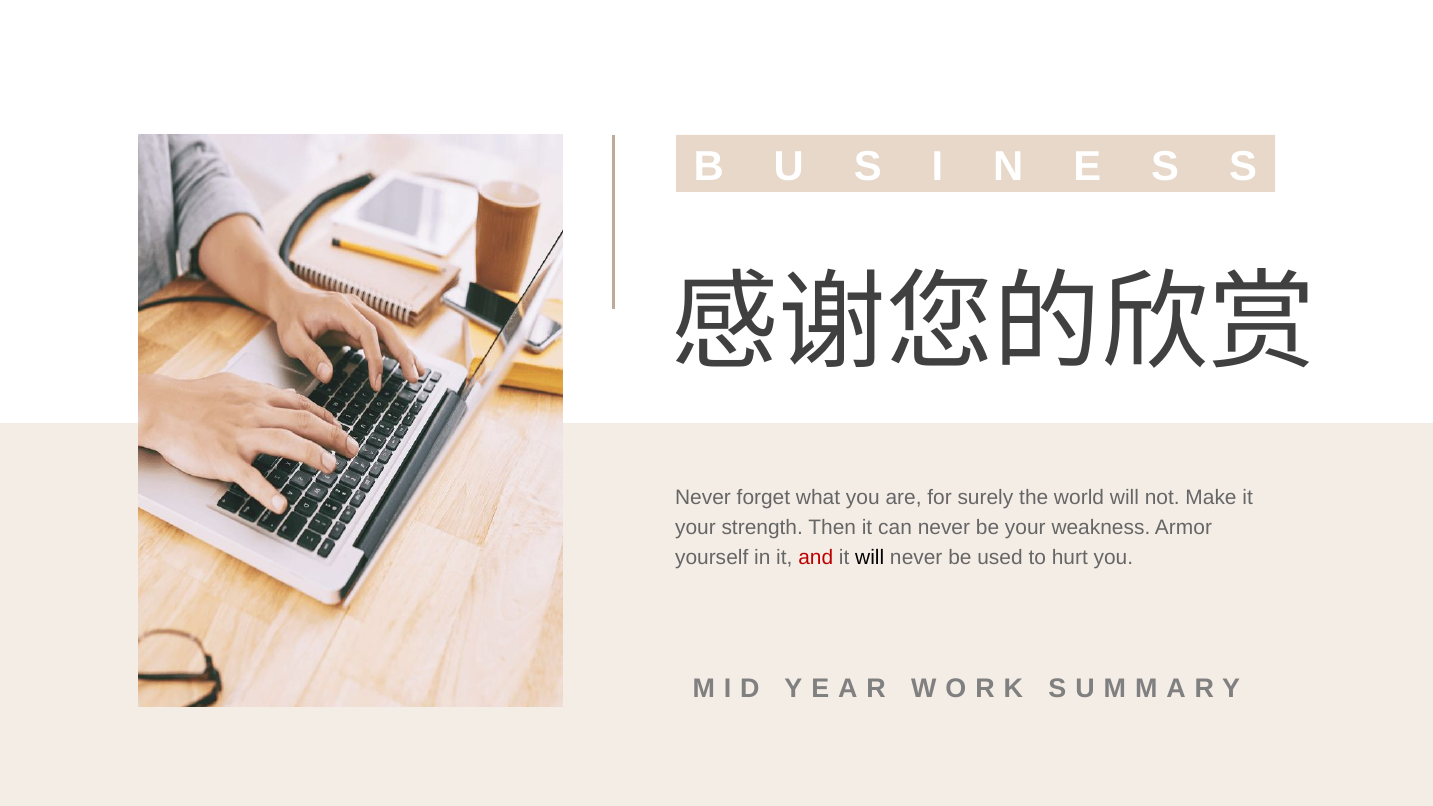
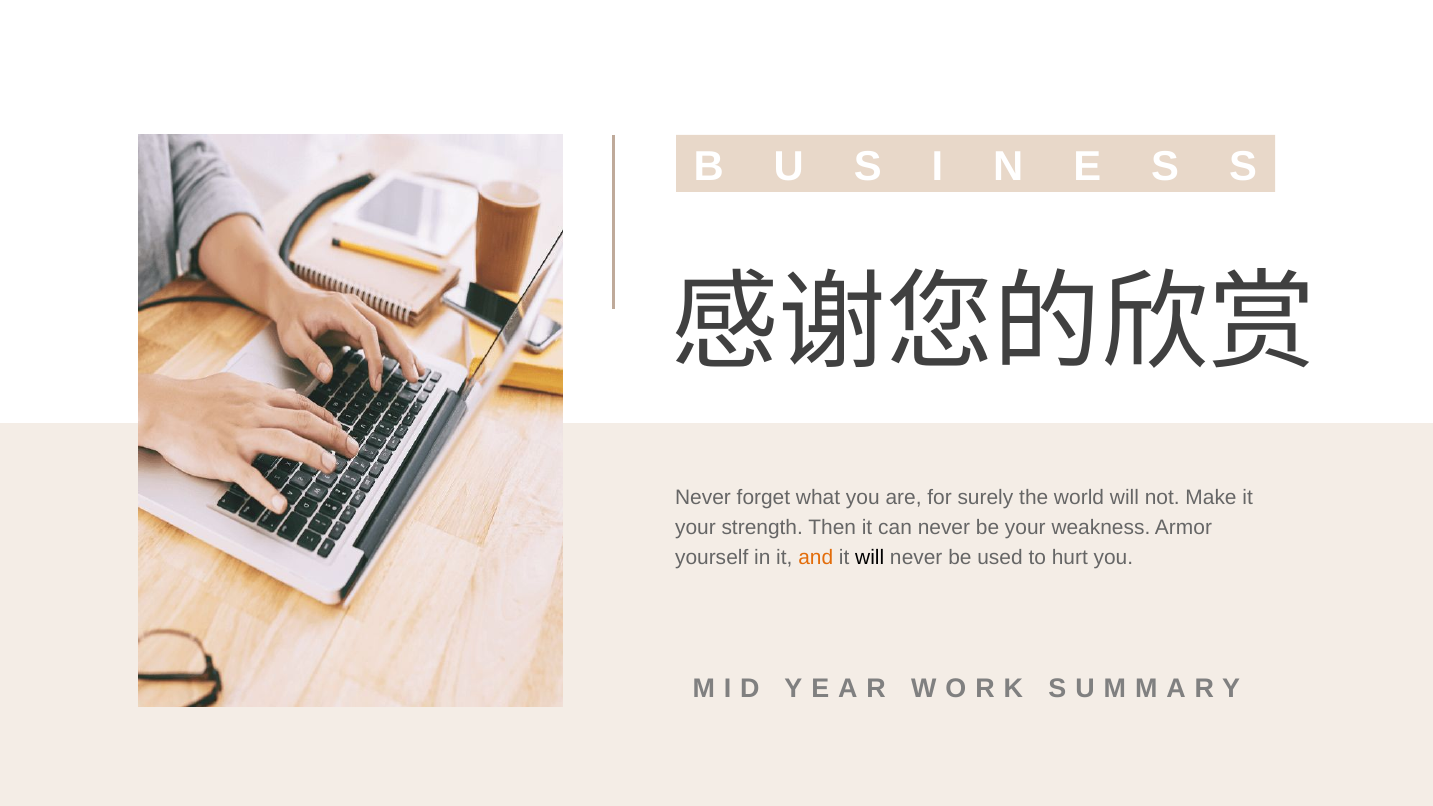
and colour: red -> orange
